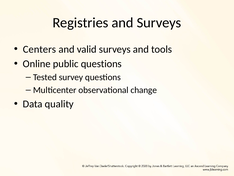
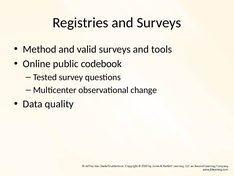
Centers: Centers -> Method
public questions: questions -> codebook
